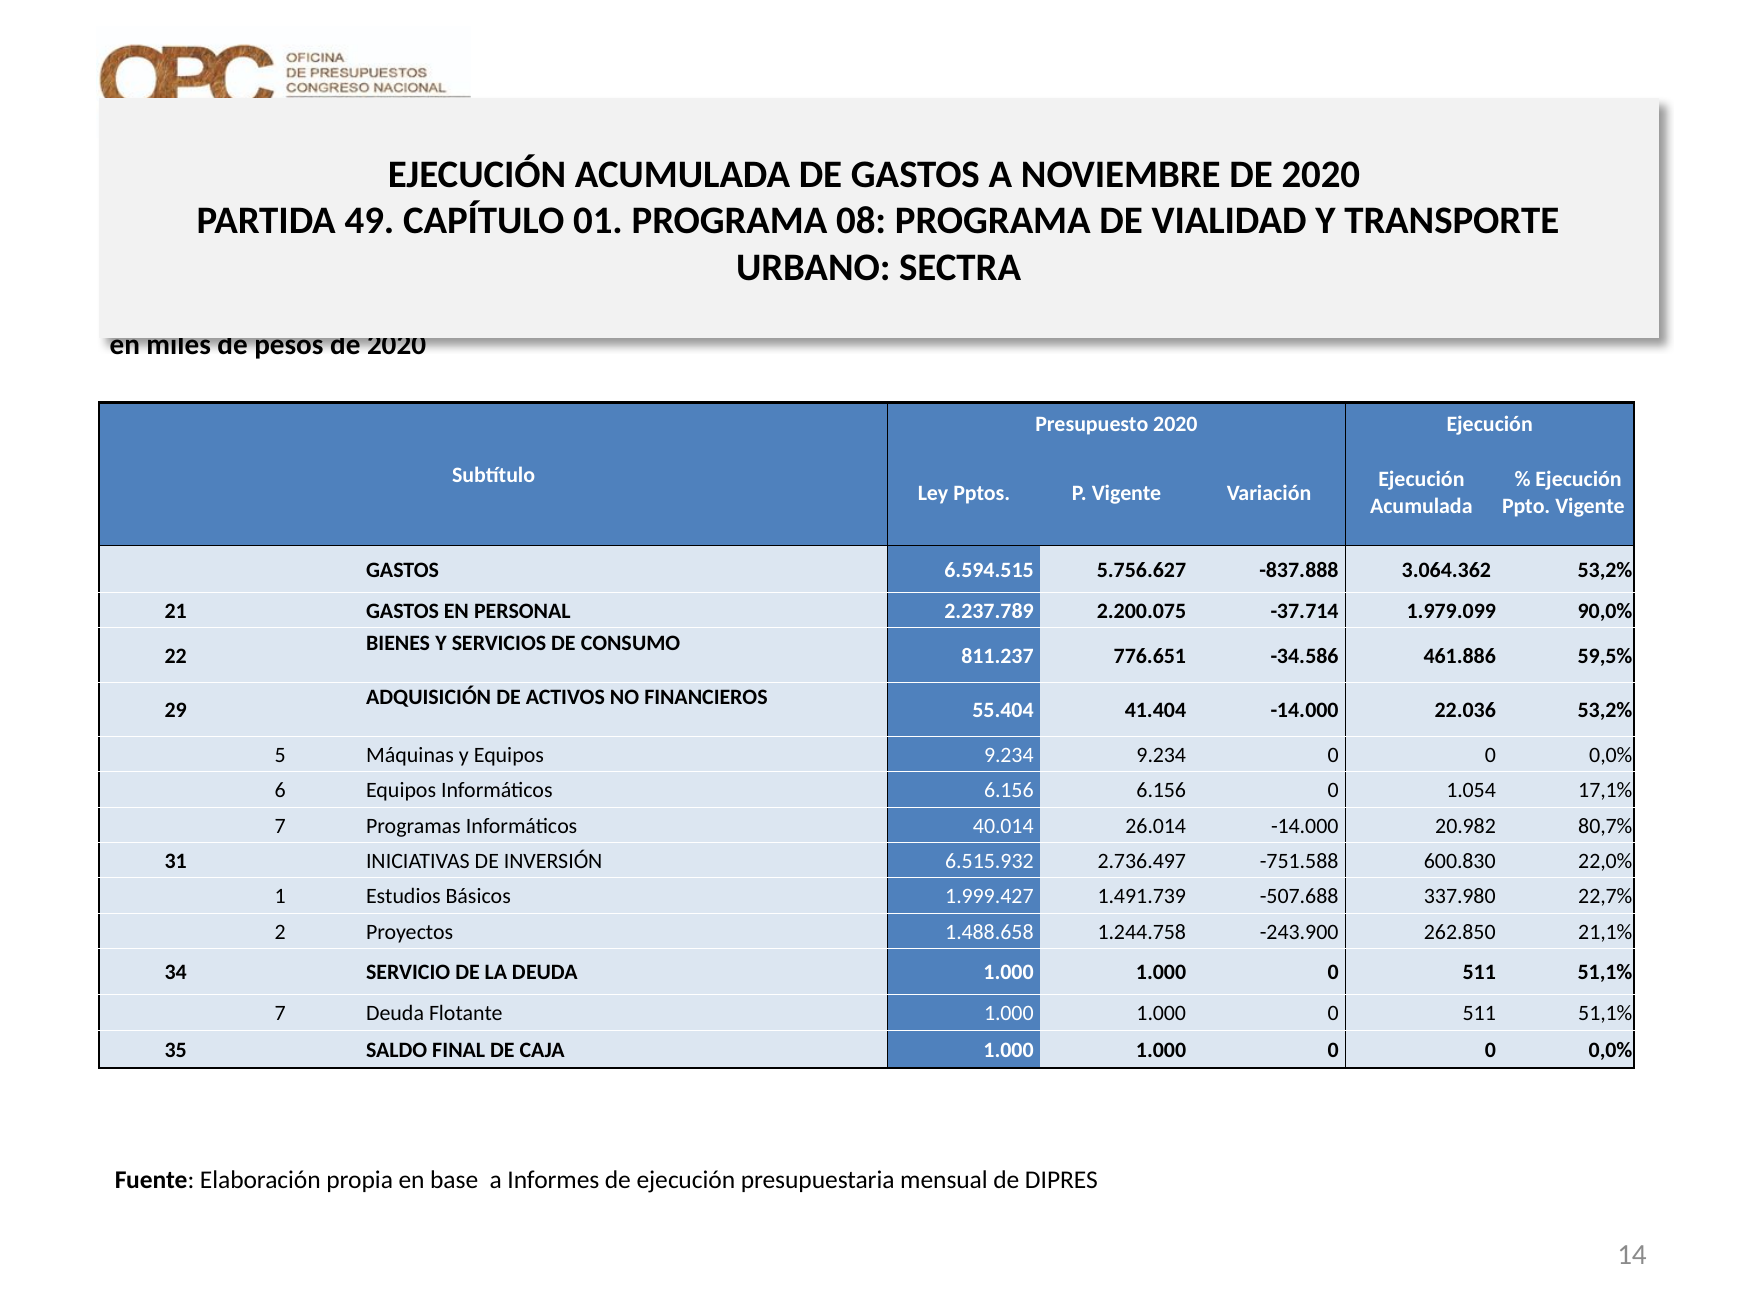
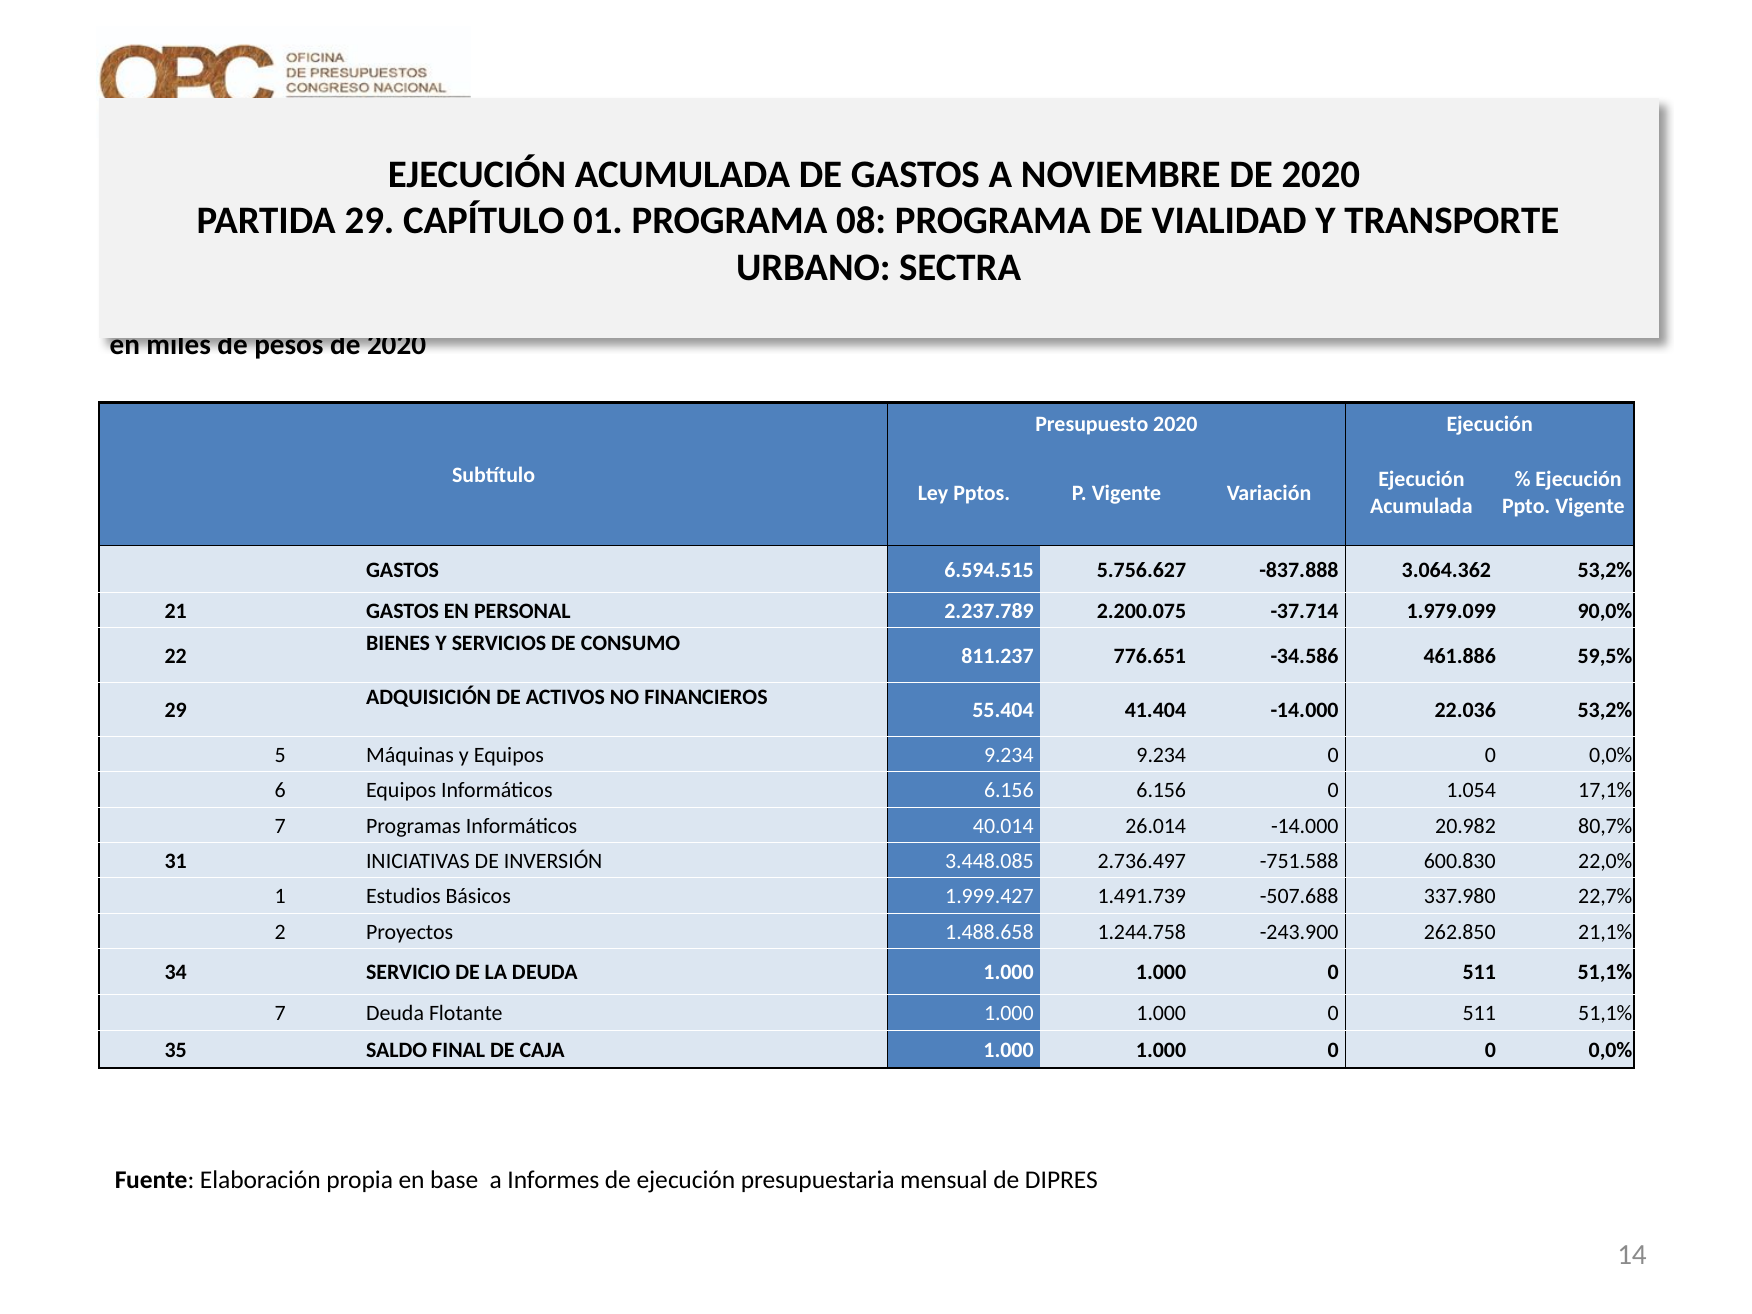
PARTIDA 49: 49 -> 29
6.515.932: 6.515.932 -> 3.448.085
